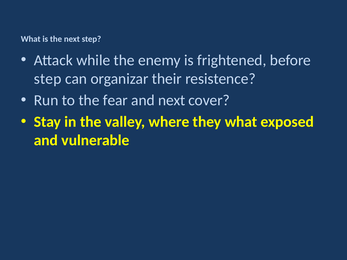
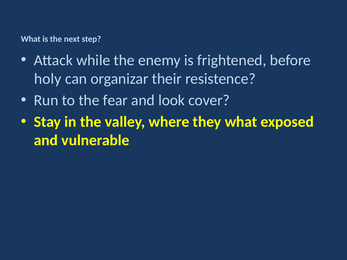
step at (48, 79): step -> holy
and next: next -> look
